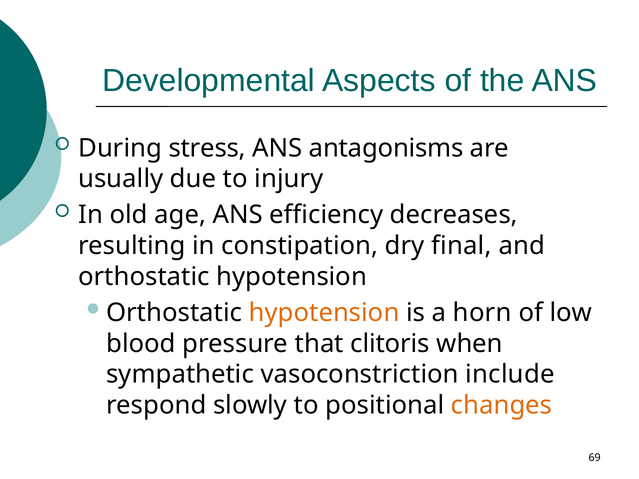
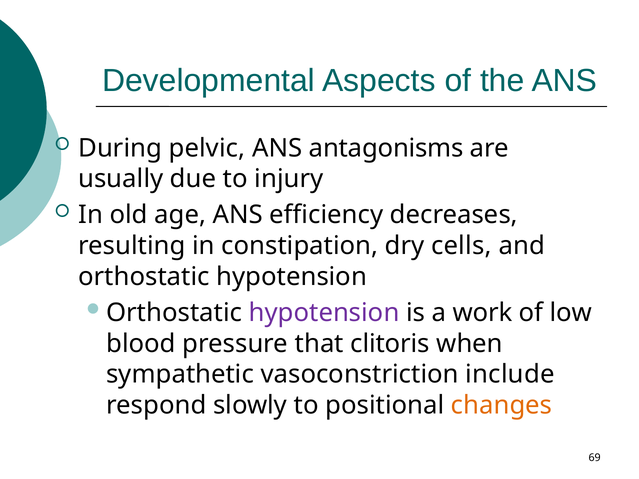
stress: stress -> pelvic
final: final -> cells
hypotension at (324, 313) colour: orange -> purple
horn: horn -> work
